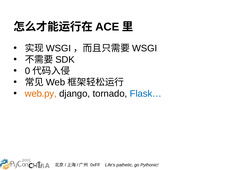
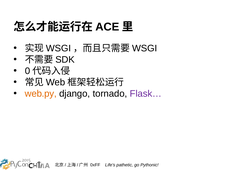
Flask… colour: blue -> purple
